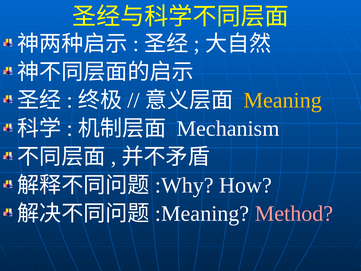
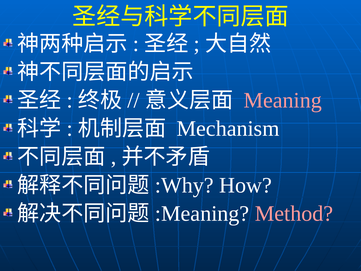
Meaning colour: yellow -> pink
